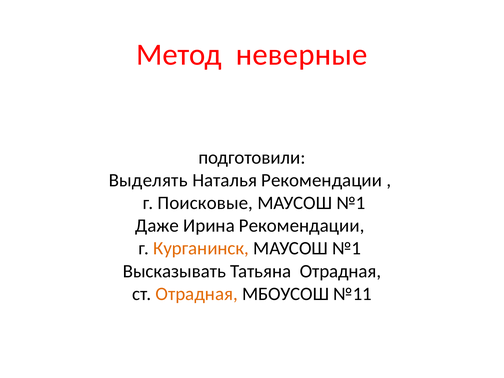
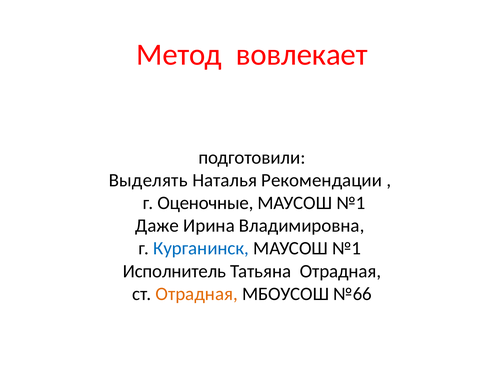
неверные: неверные -> вовлекает
Поисковые: Поисковые -> Оценочные
Ирина Рекомендации: Рекомендации -> Владимировна
Курганинск colour: orange -> blue
Высказывать: Высказывать -> Исполнитель
№11: №11 -> №66
